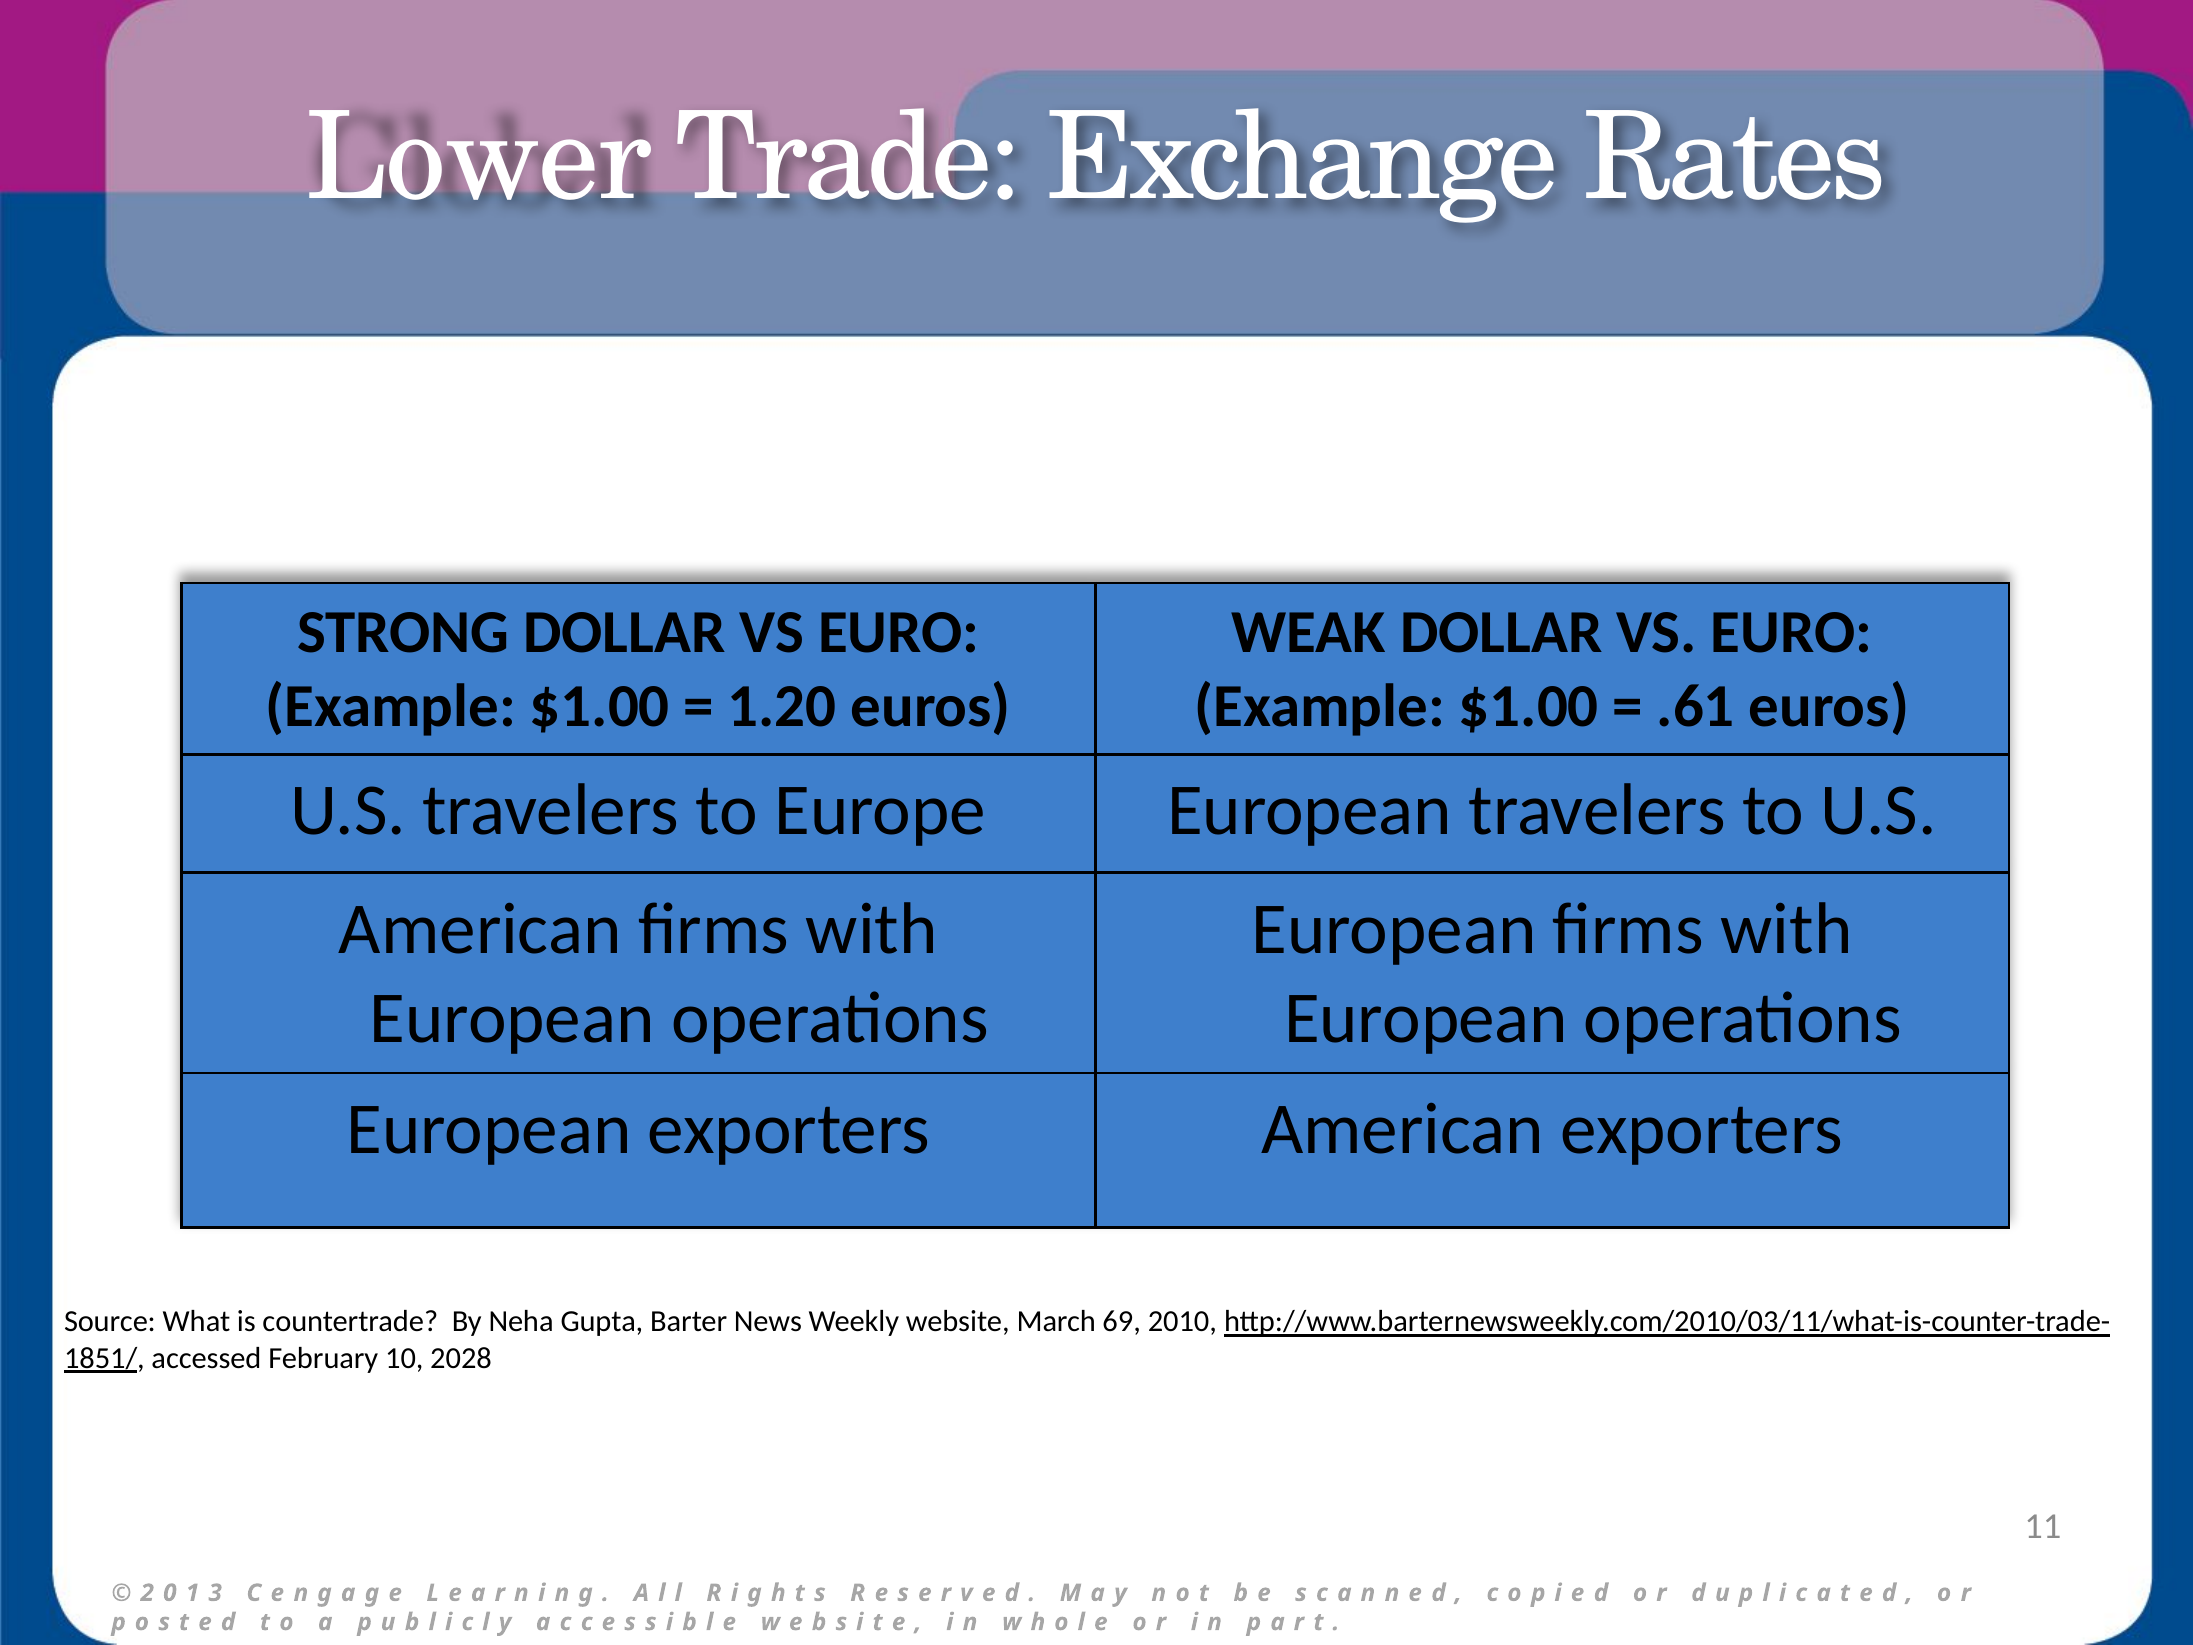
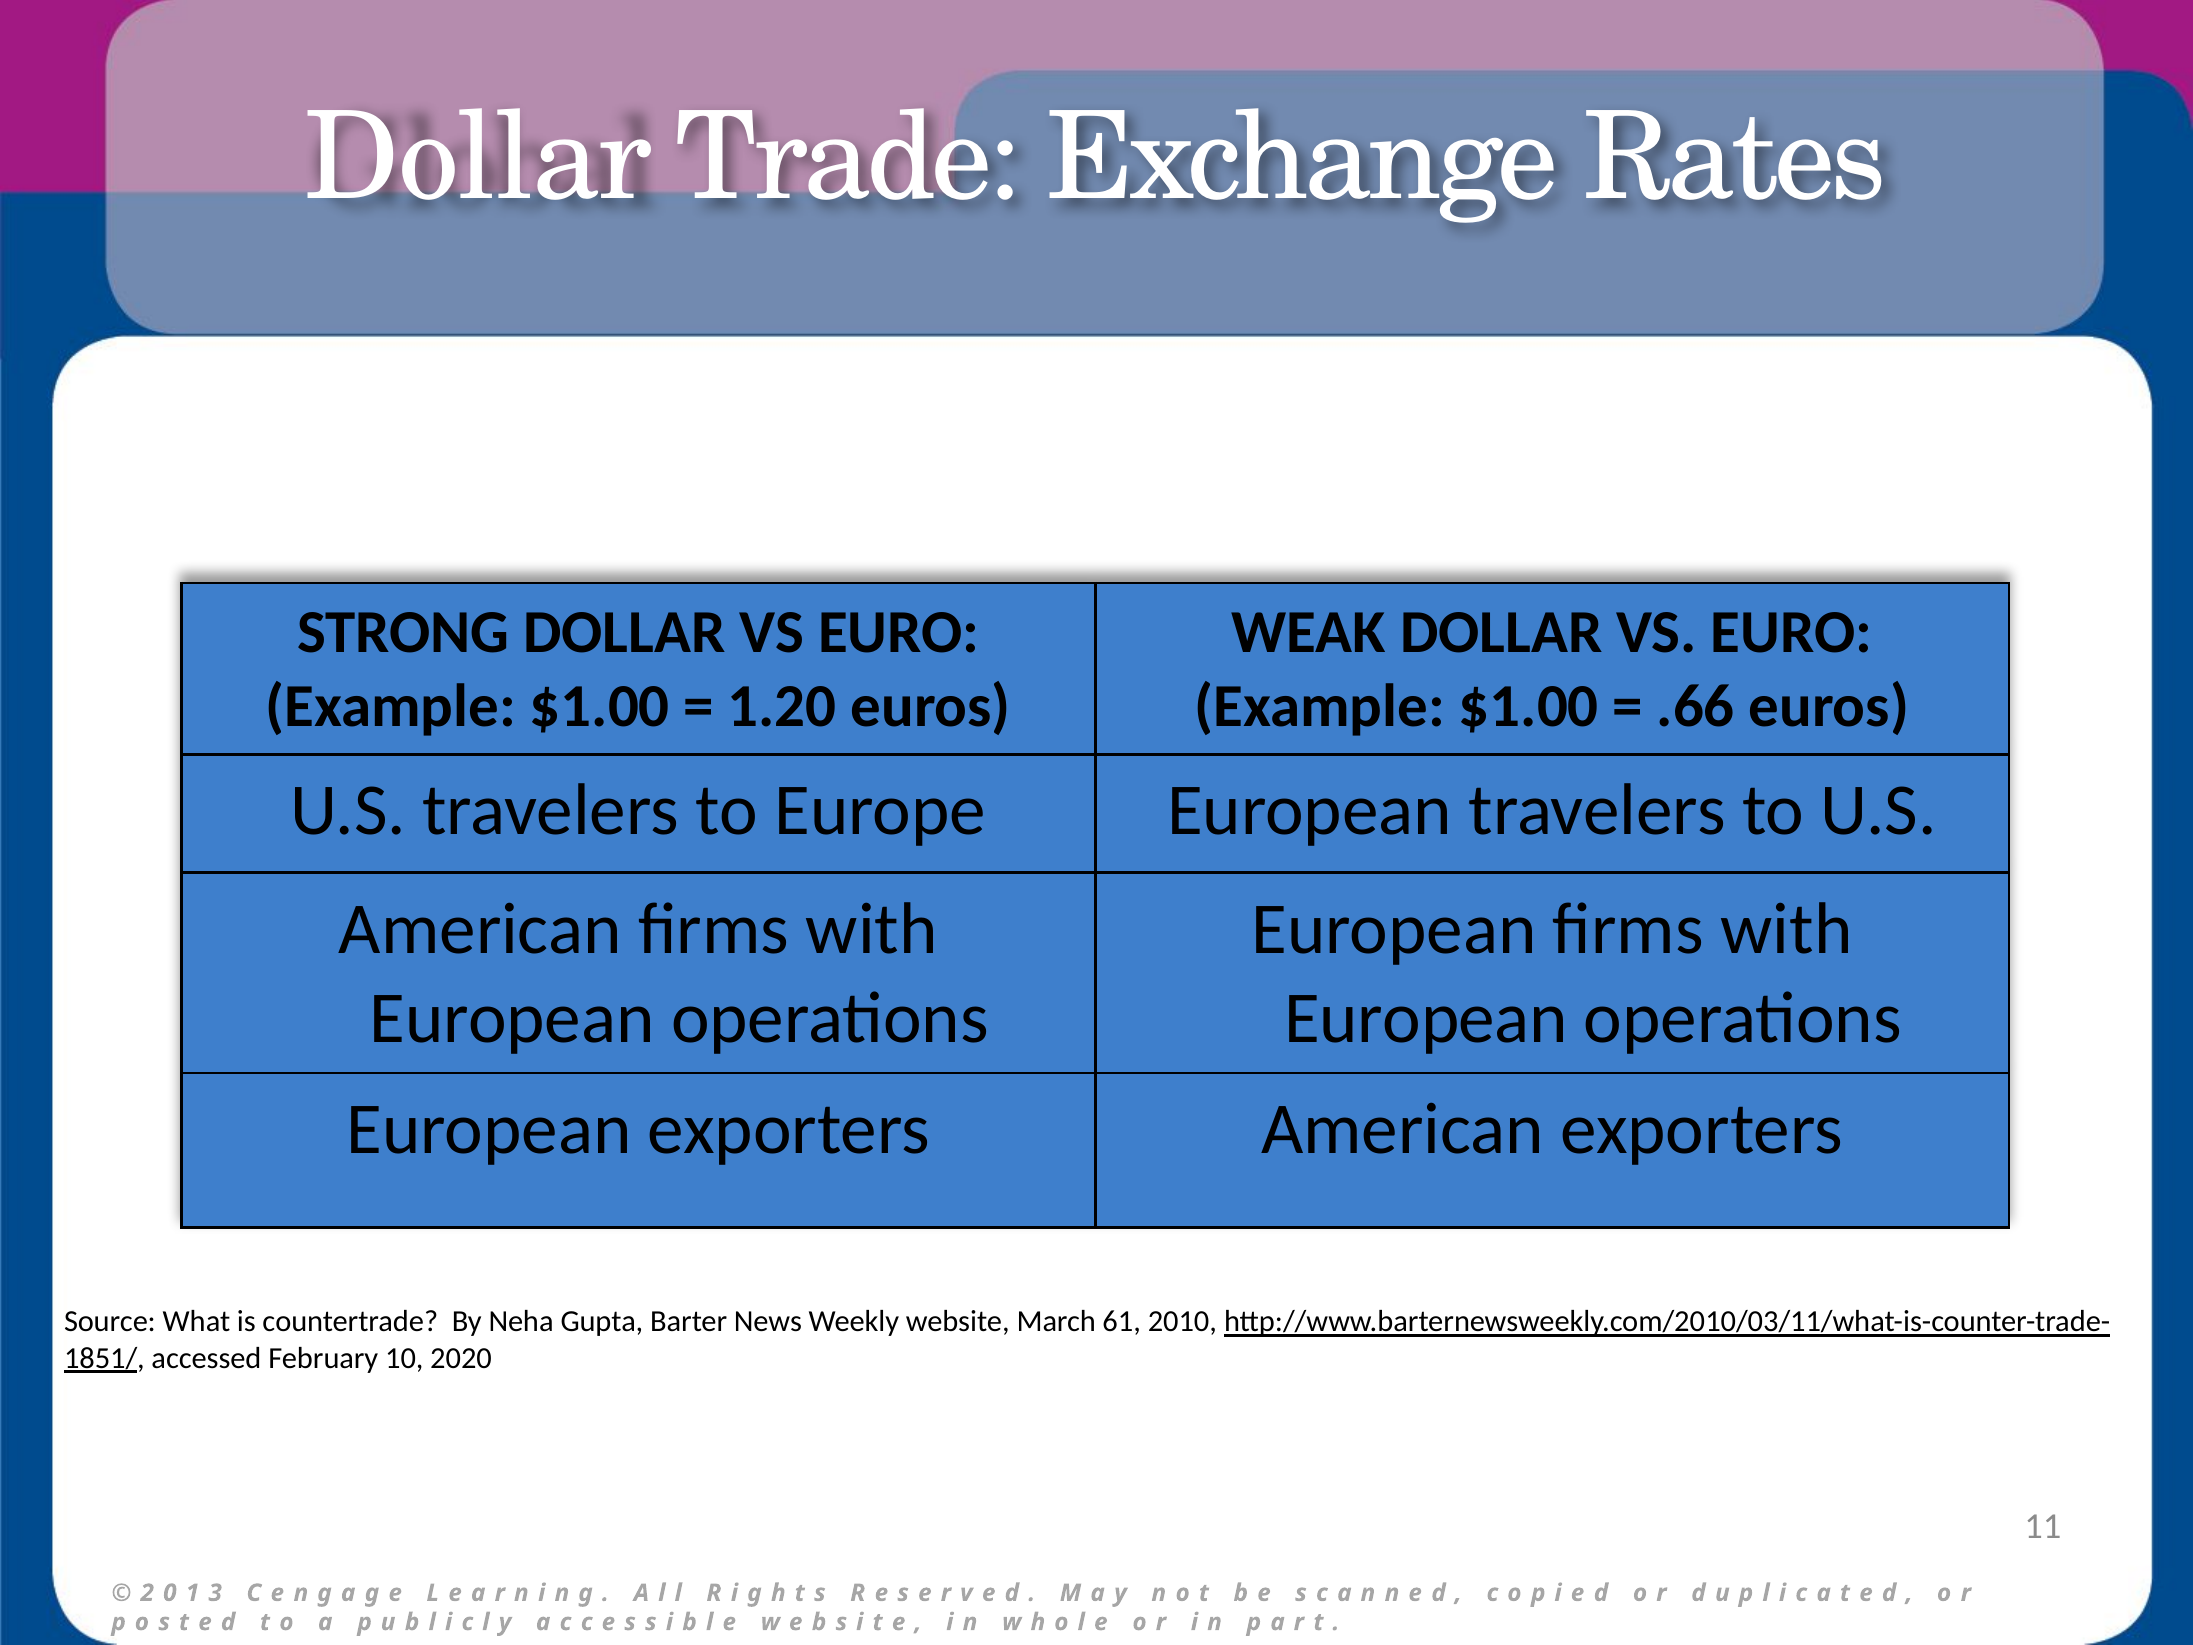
Lower at (479, 158): Lower -> Dollar
.61: .61 -> .66
69: 69 -> 61
2028: 2028 -> 2020
